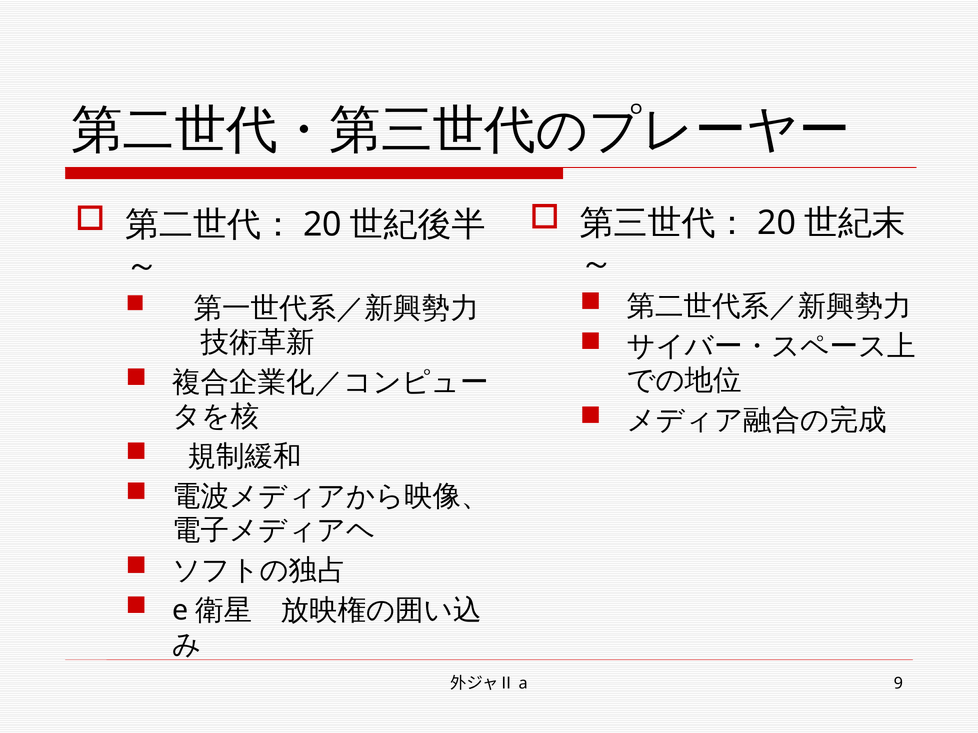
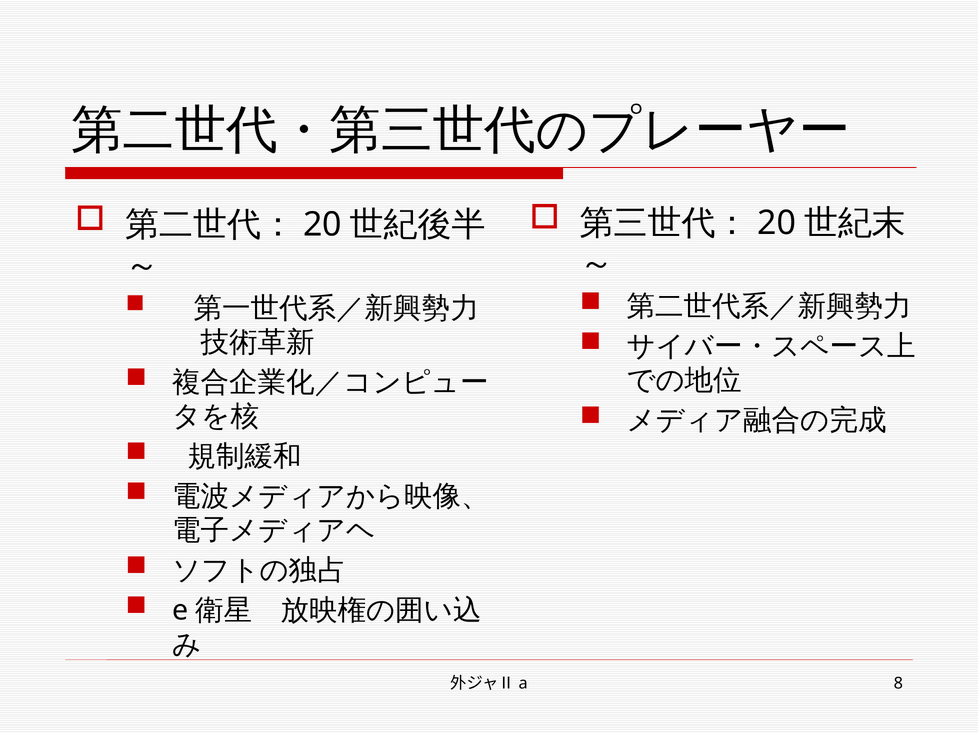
9: 9 -> 8
